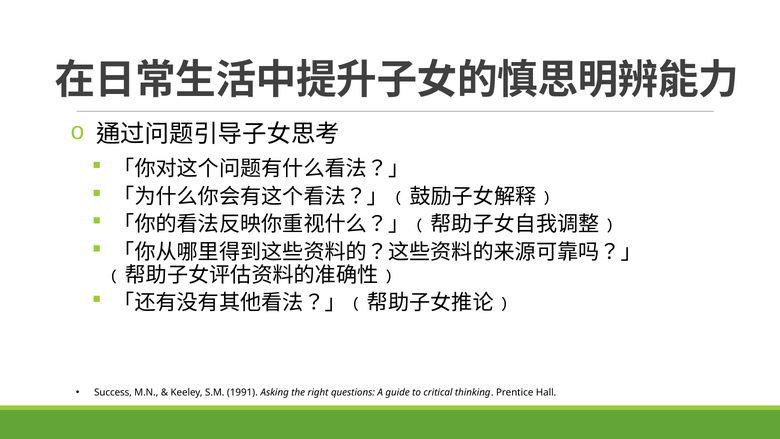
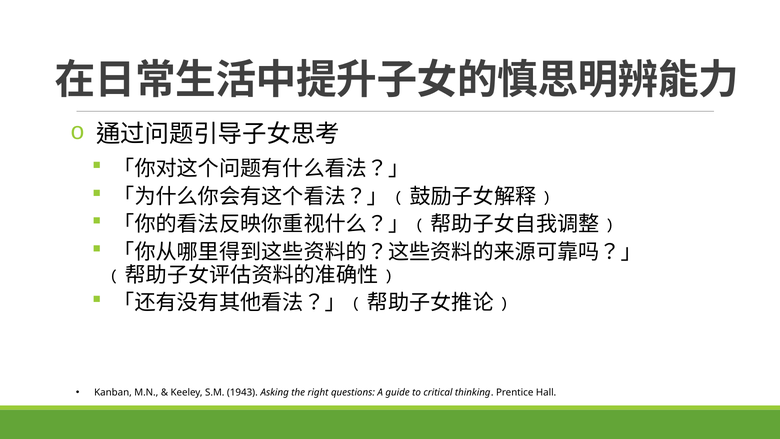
Success: Success -> Kanban
1991: 1991 -> 1943
